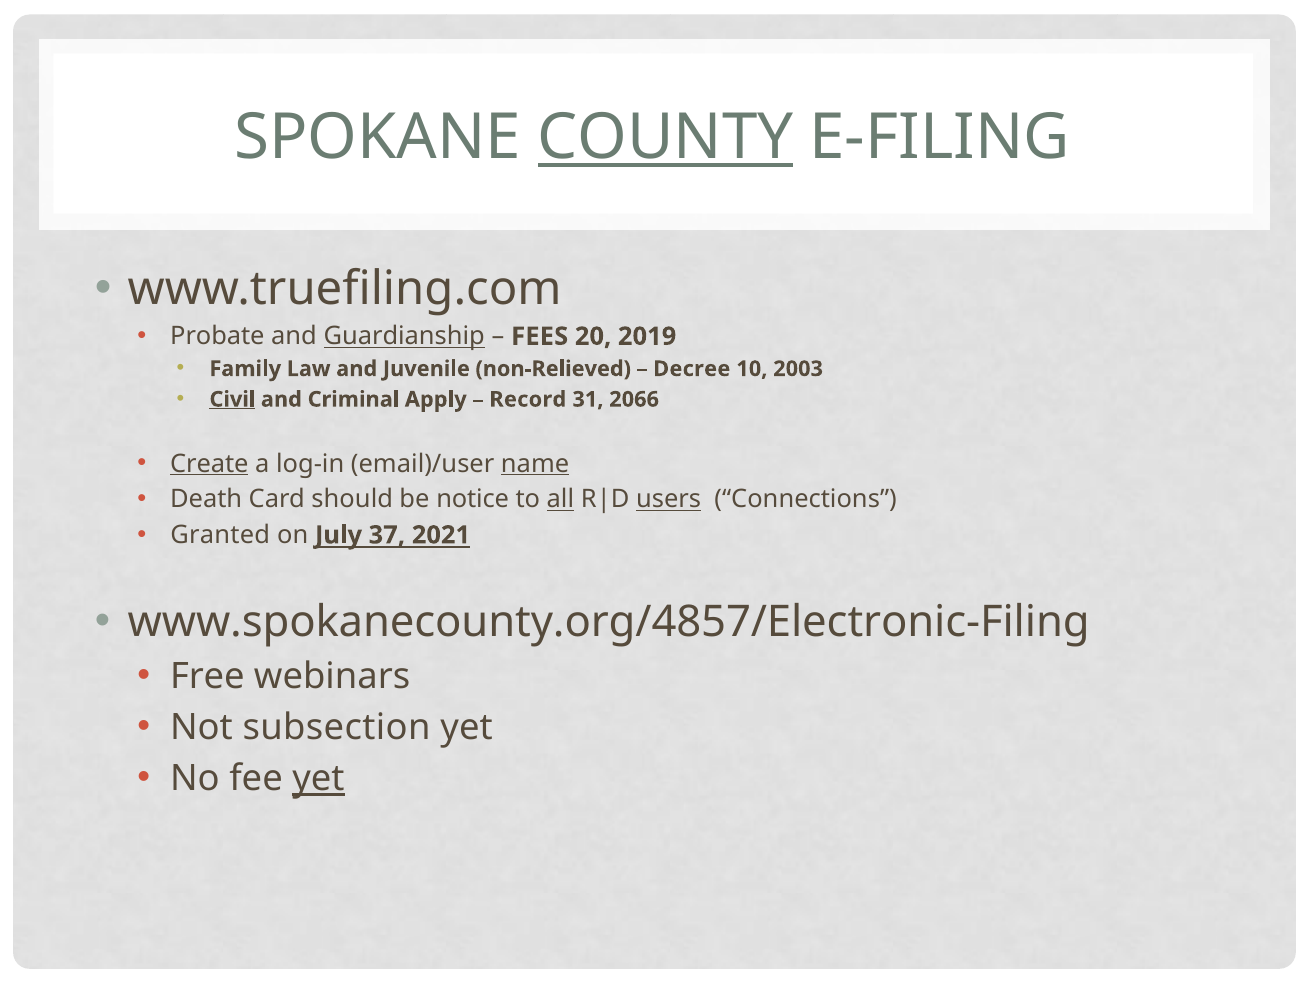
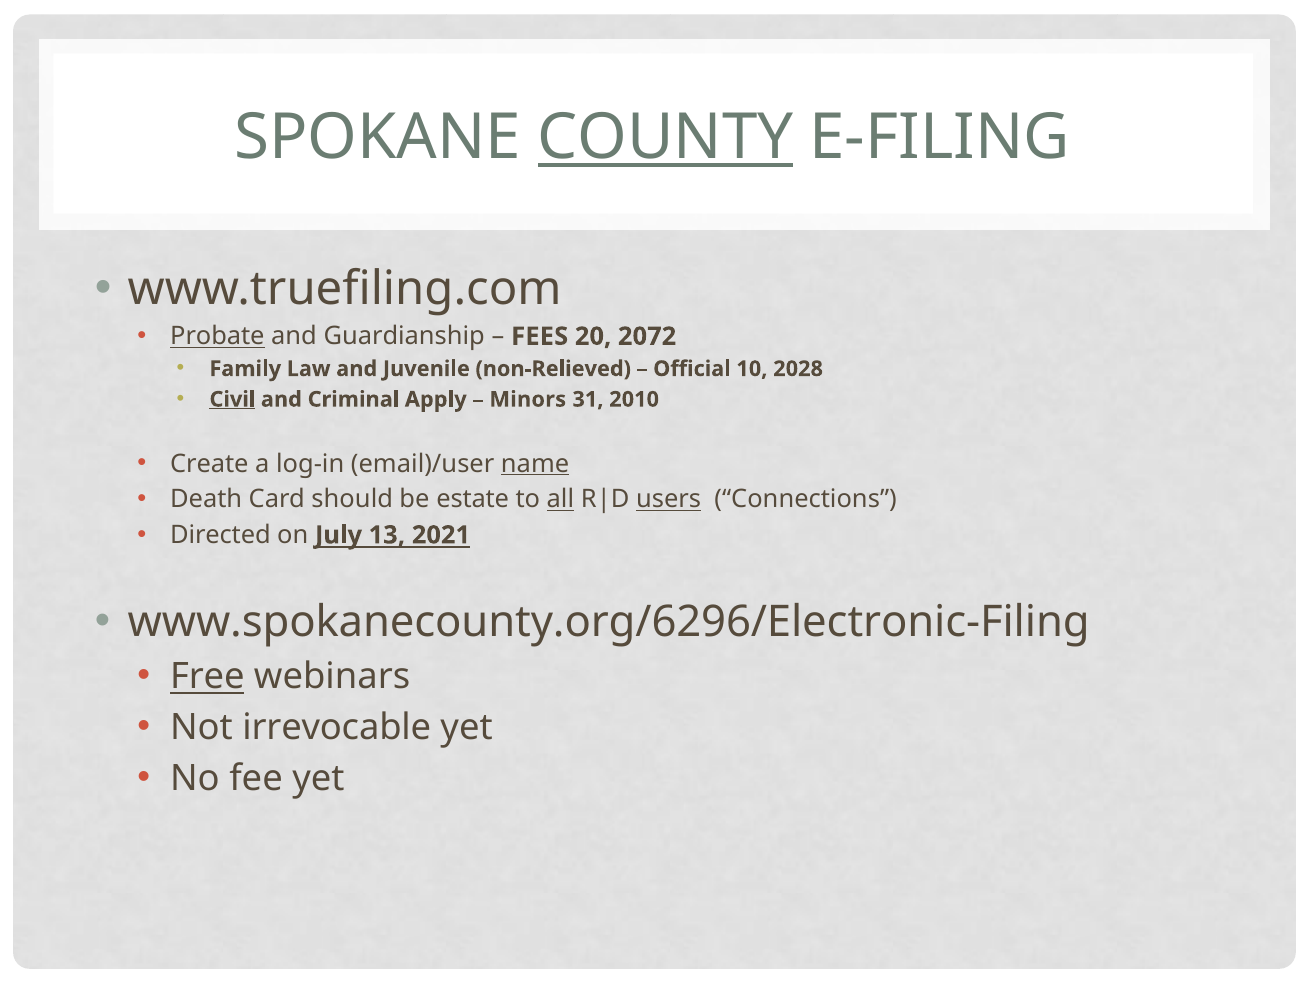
Probate underline: none -> present
Guardianship underline: present -> none
2019: 2019 -> 2072
Decree: Decree -> Official
2003: 2003 -> 2028
Record: Record -> Minors
2066: 2066 -> 2010
Create underline: present -> none
notice: notice -> estate
Granted: Granted -> Directed
37: 37 -> 13
www.spokanecounty.org/4857/Electronic-Filing: www.spokanecounty.org/4857/Electronic-Filing -> www.spokanecounty.org/6296/Electronic-Filing
Free underline: none -> present
subsection: subsection -> irrevocable
yet at (318, 779) underline: present -> none
